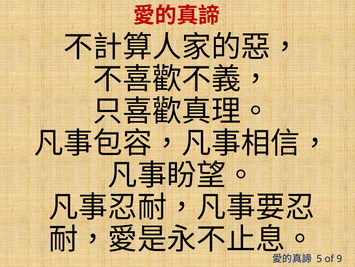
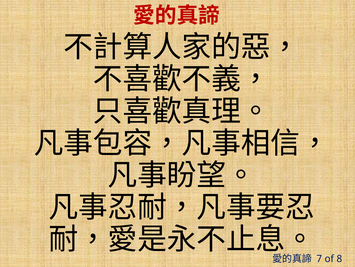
5: 5 -> 7
9: 9 -> 8
